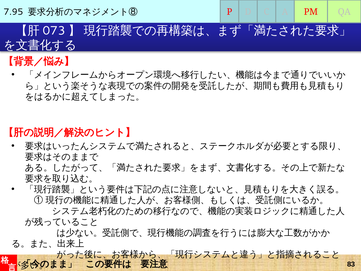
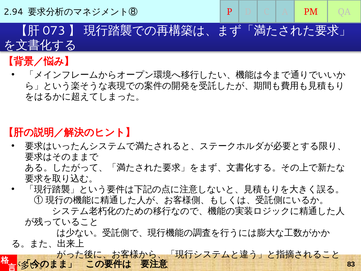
7.95: 7.95 -> 2.94
